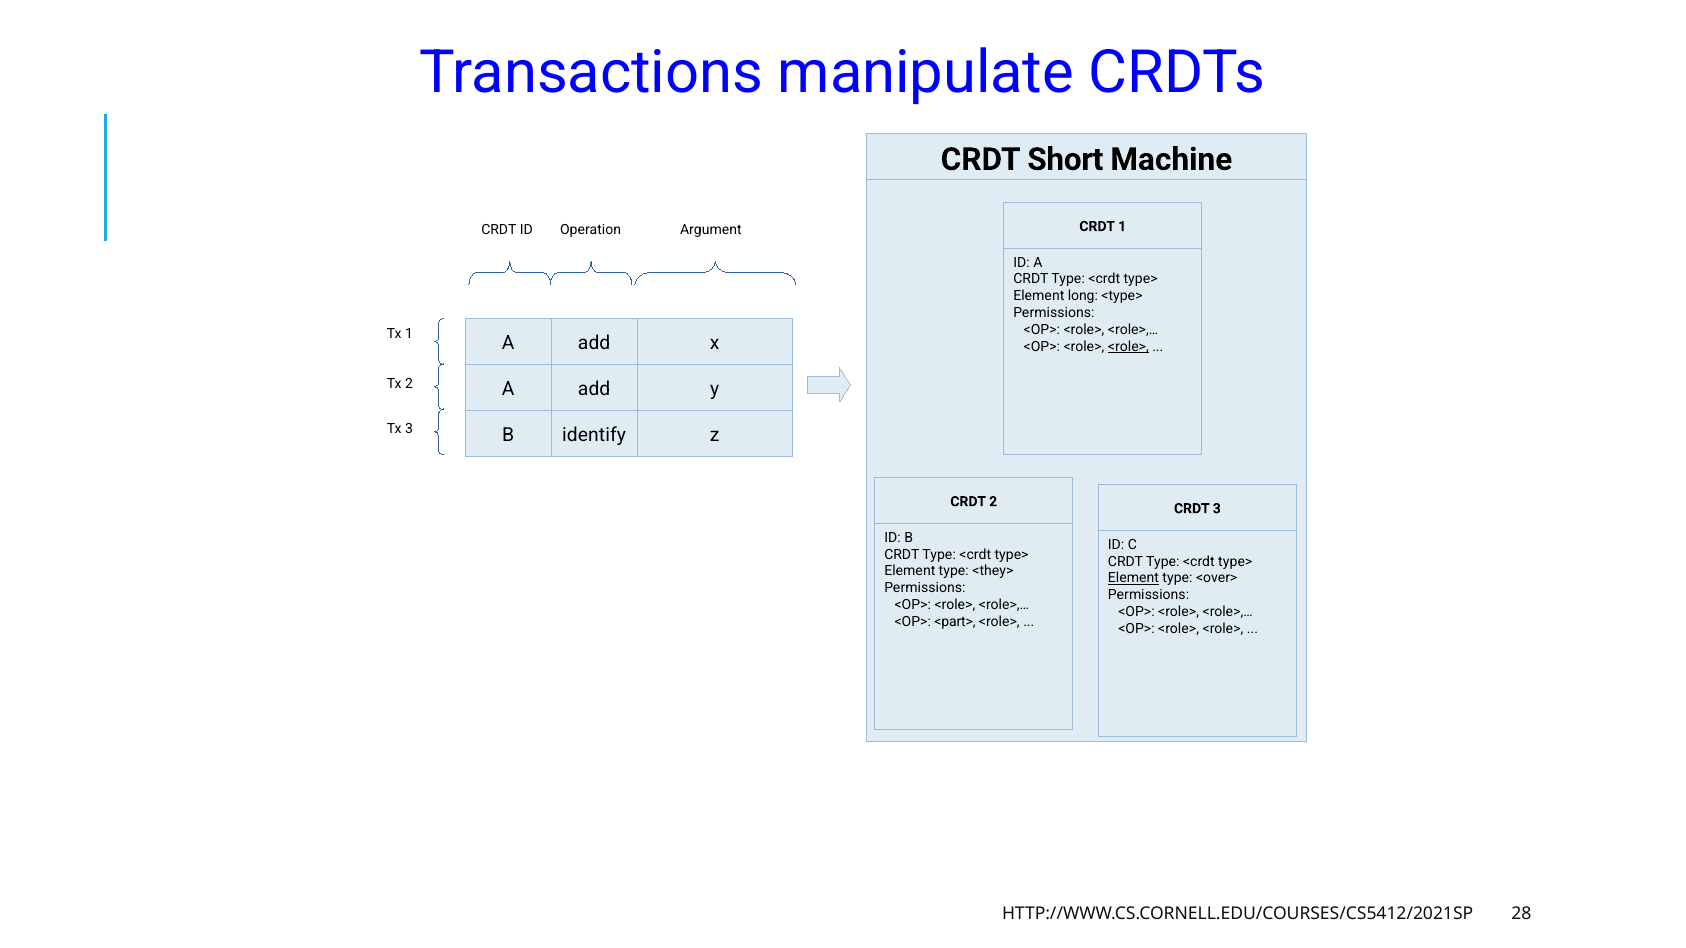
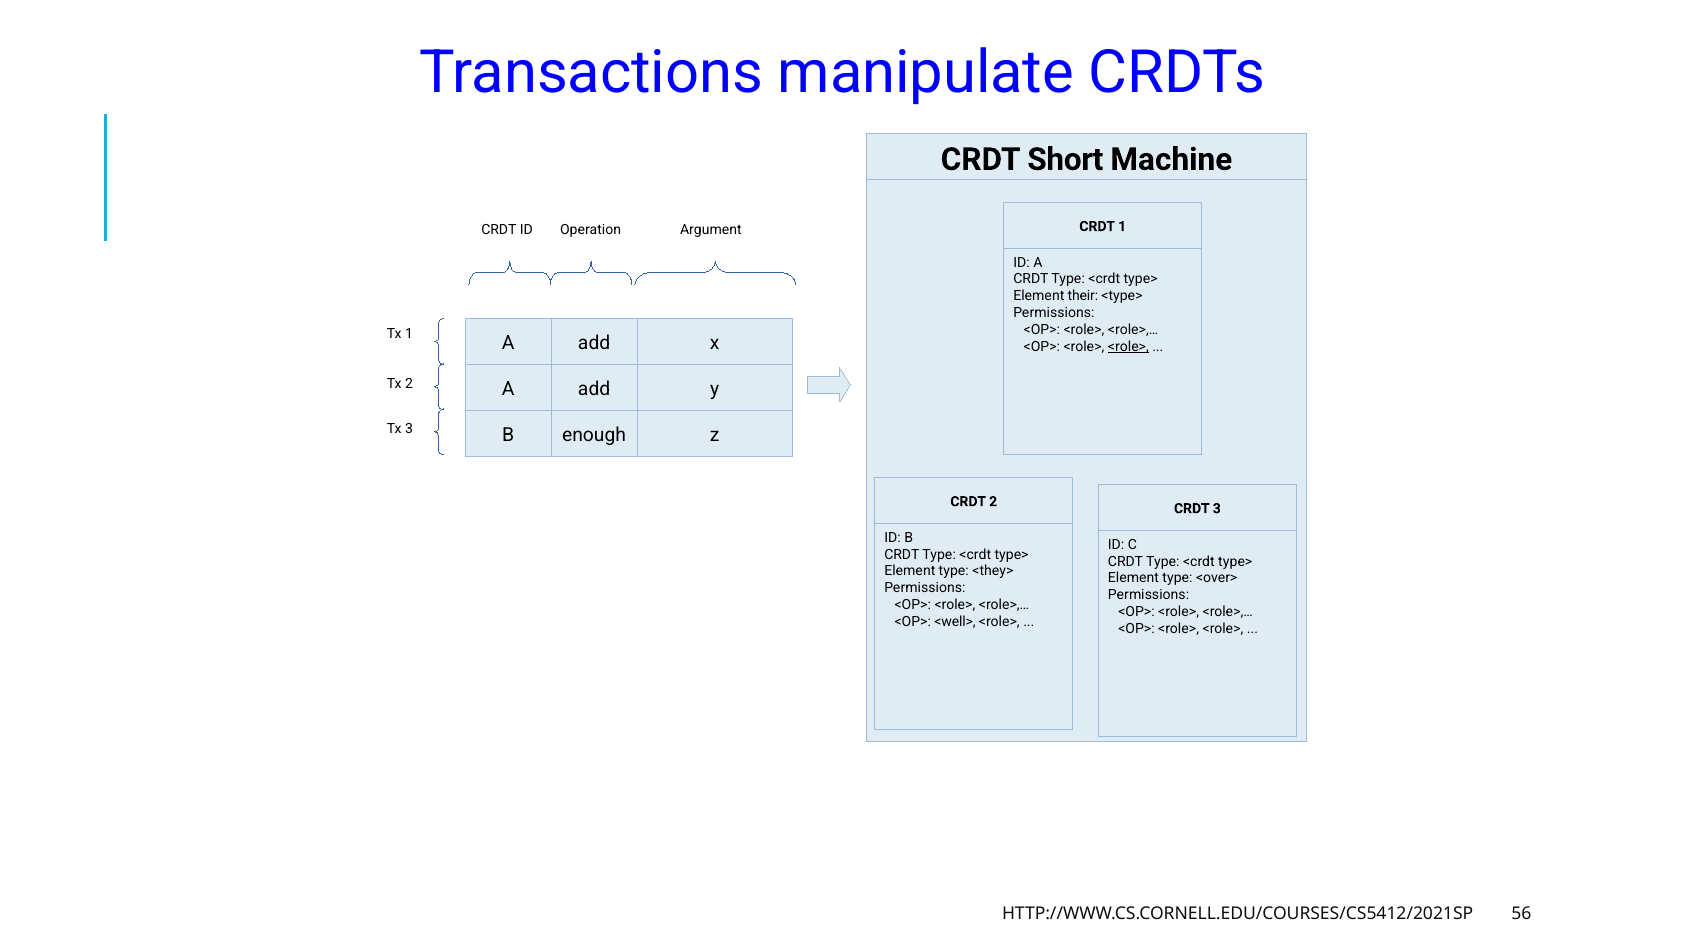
long: long -> their
identify: identify -> enough
Element at (1134, 578) underline: present -> none
<part>: <part> -> <well>
28: 28 -> 56
